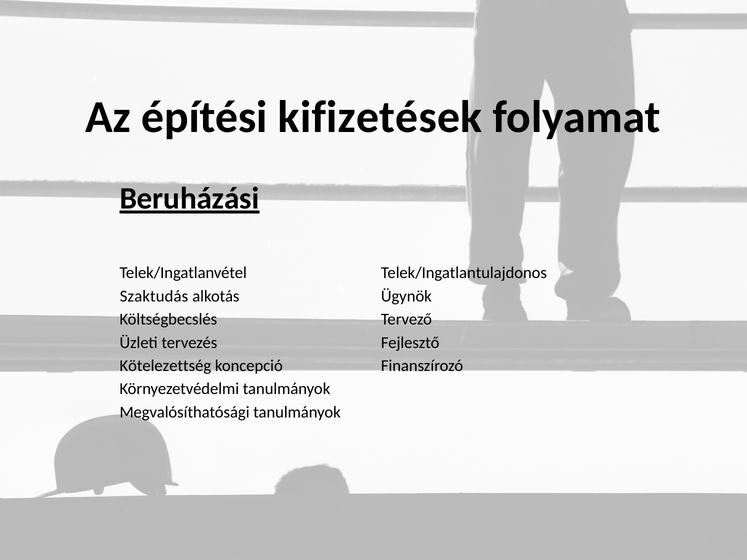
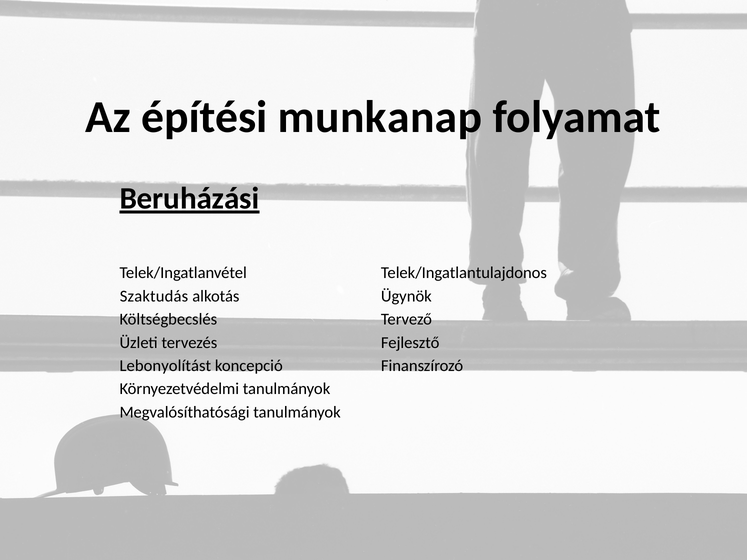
kifizetések: kifizetések -> munkanap
Kötelezettség: Kötelezettség -> Lebonyolítást
